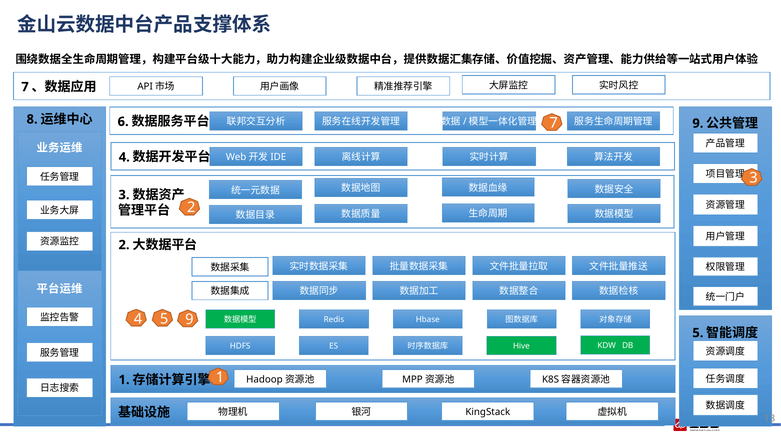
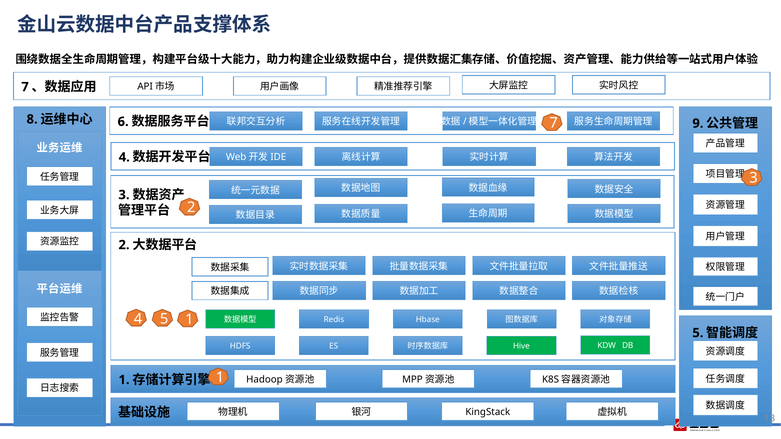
4 9: 9 -> 1
